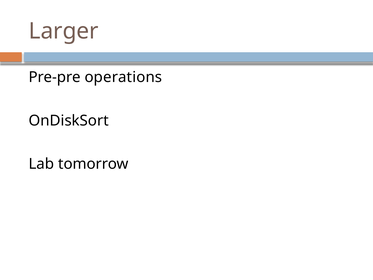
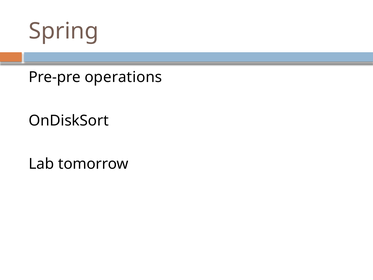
Larger: Larger -> Spring
